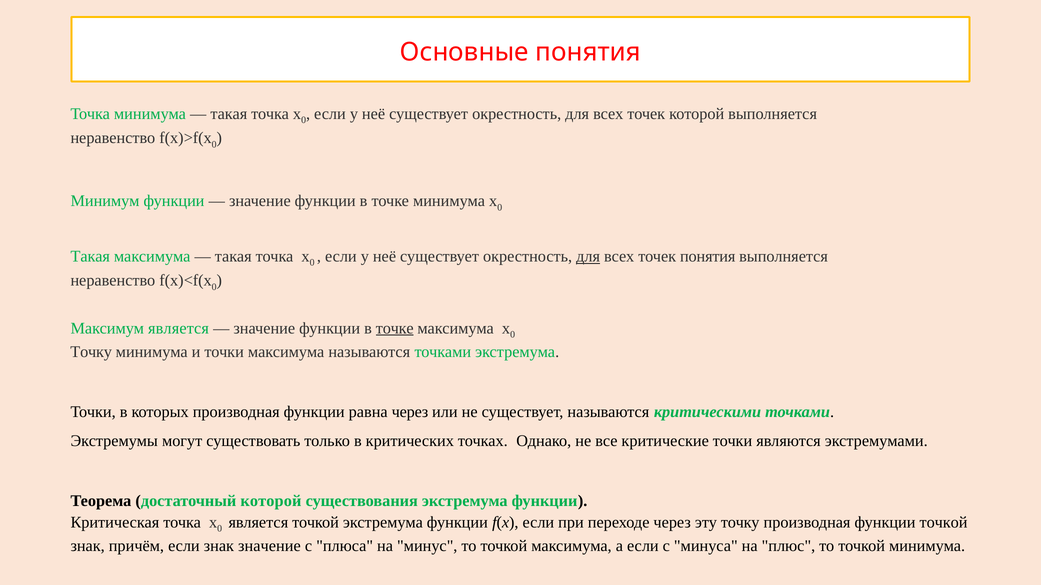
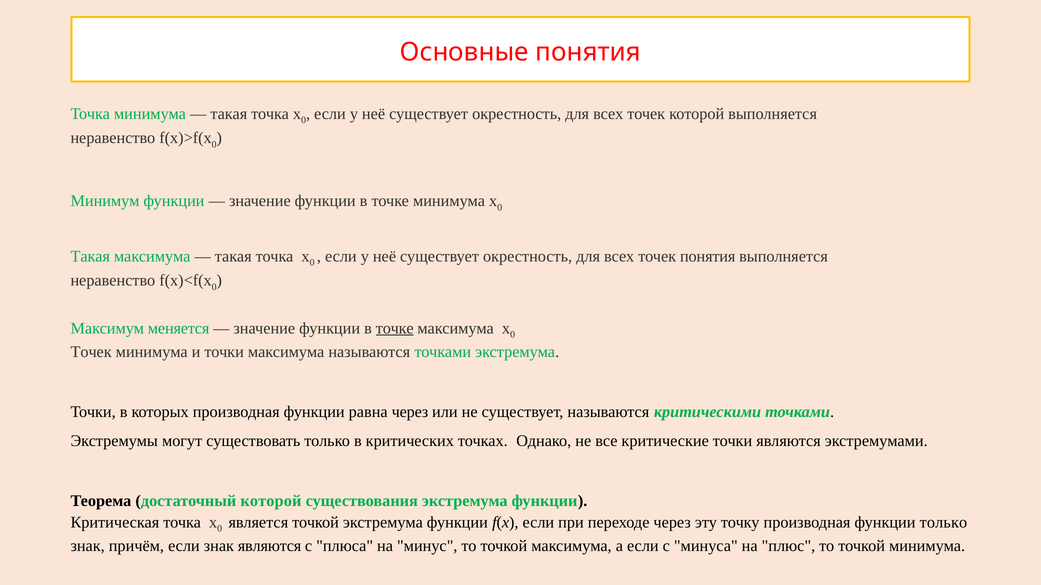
для at (588, 257) underline: present -> none
Максимум является: является -> меняется
Точку at (91, 352): Точку -> Точек
функции точкой: точкой -> только
знак значение: значение -> являются
